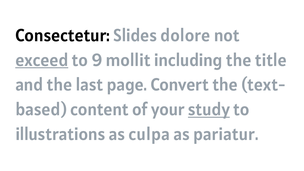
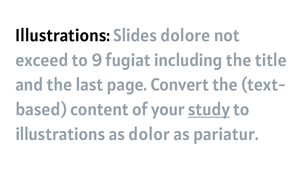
Consectetur at (63, 35): Consectetur -> Illustrations
exceed underline: present -> none
mollit: mollit -> fugiat
culpa: culpa -> dolor
